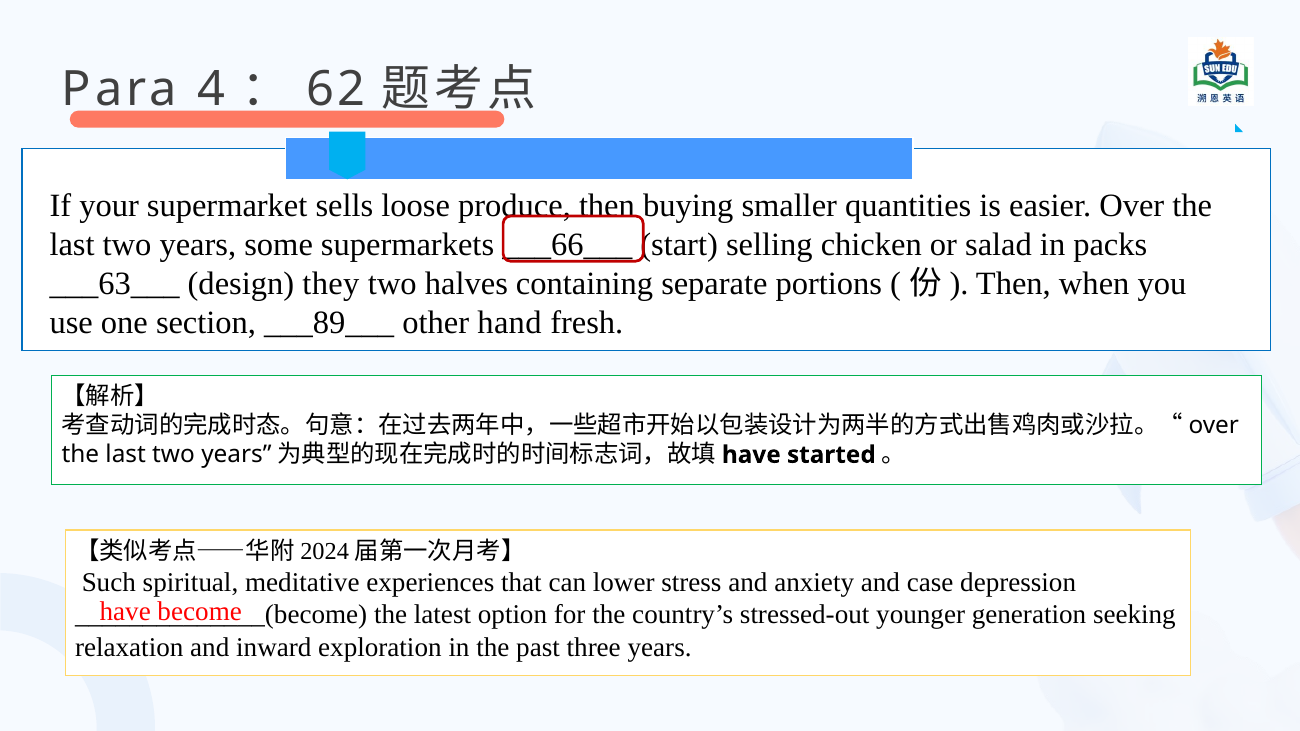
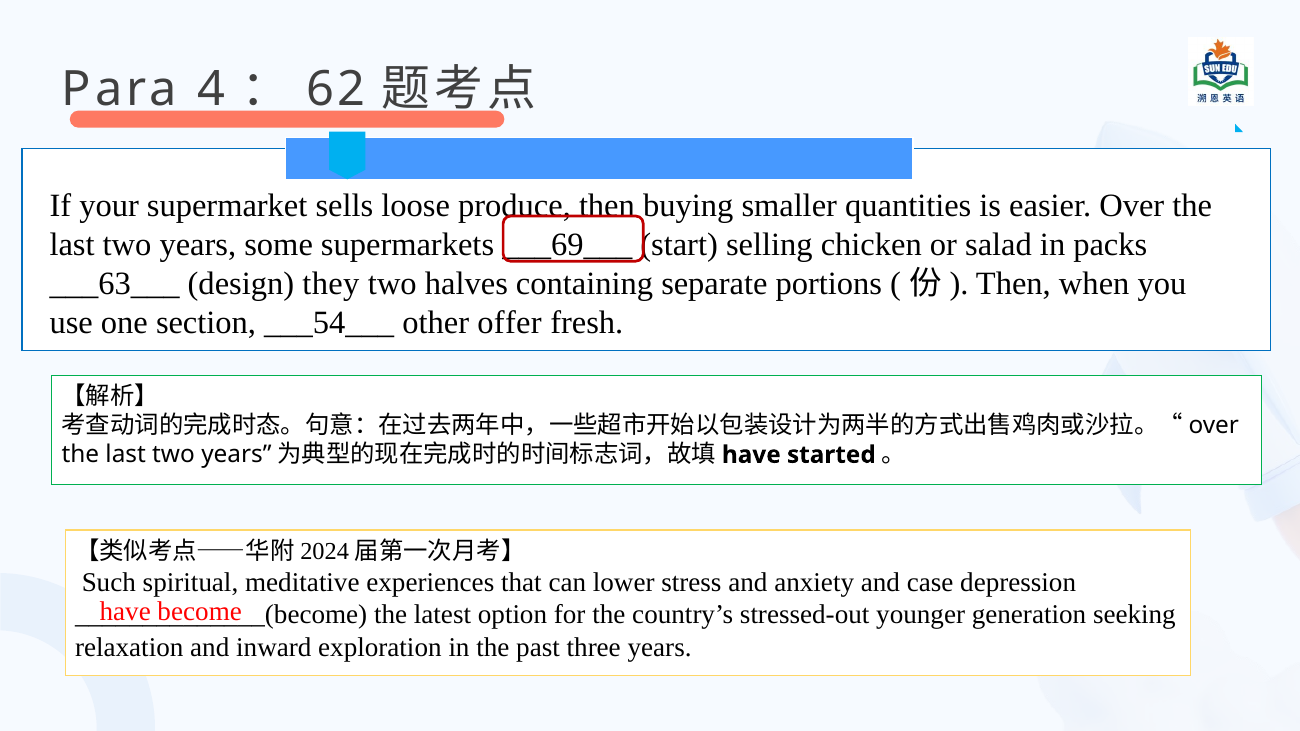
___66___: ___66___ -> ___69___
___89___: ___89___ -> ___54___
hand: hand -> offer
